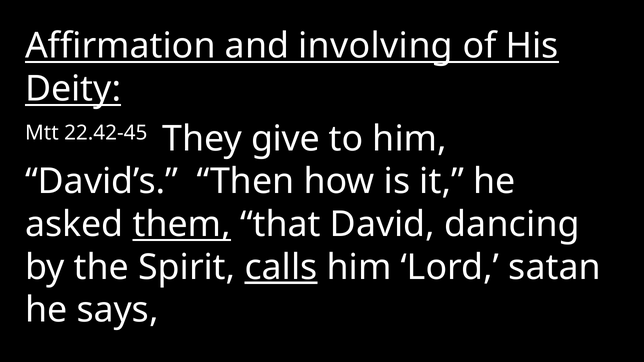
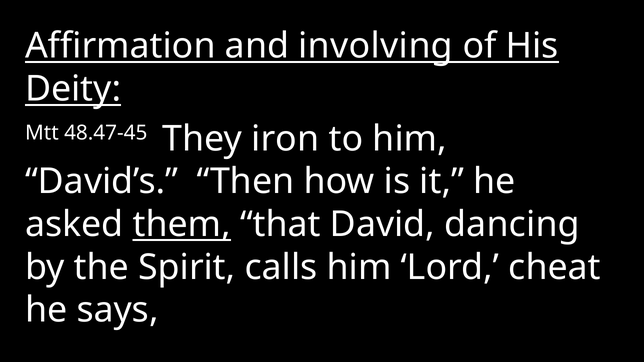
22.42-45: 22.42-45 -> 48.47-45
give: give -> iron
calls underline: present -> none
satan: satan -> cheat
